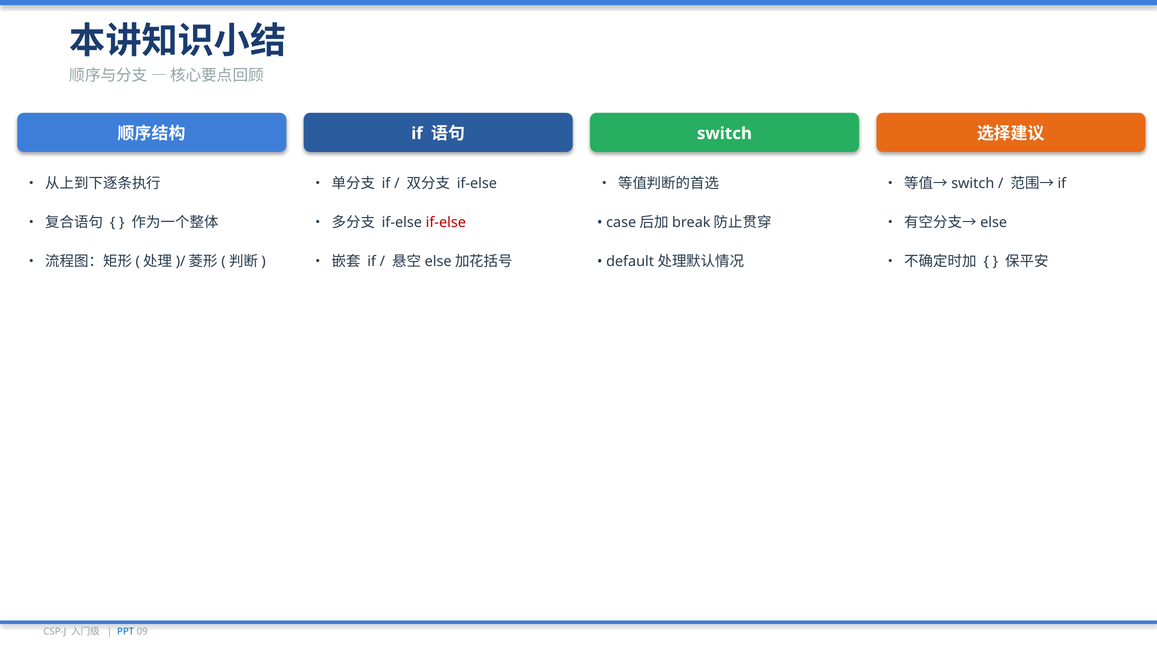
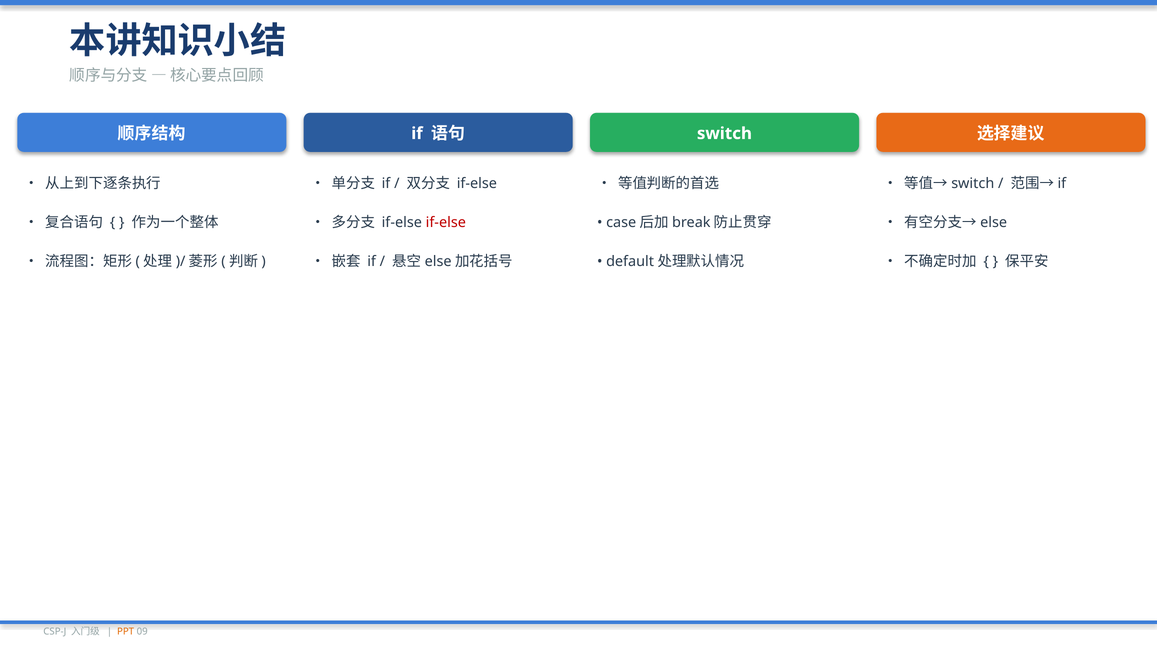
PPT colour: blue -> orange
